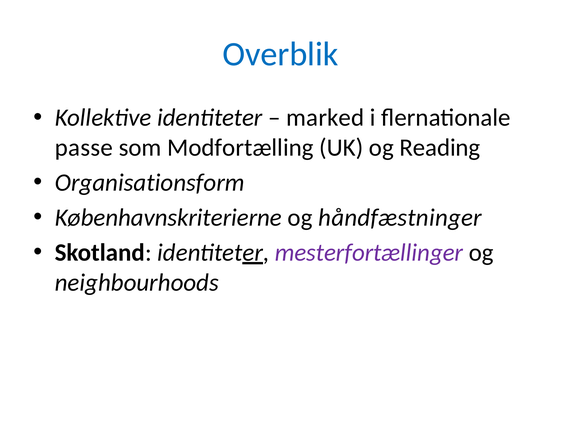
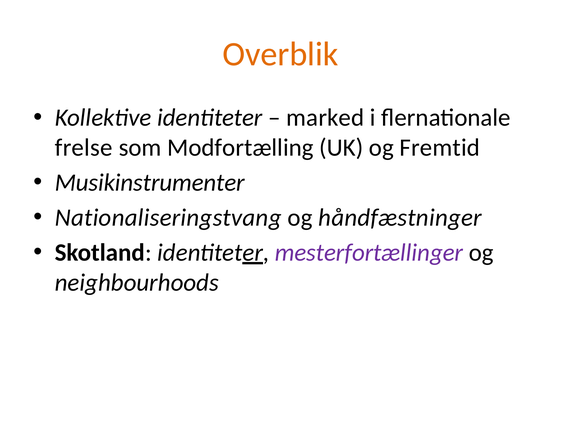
Overblik colour: blue -> orange
passe: passe -> frelse
Reading: Reading -> Fremtid
Organisationsform: Organisationsform -> Musikinstrumenter
Københavnskriterierne: Københavnskriterierne -> Nationaliseringstvang
